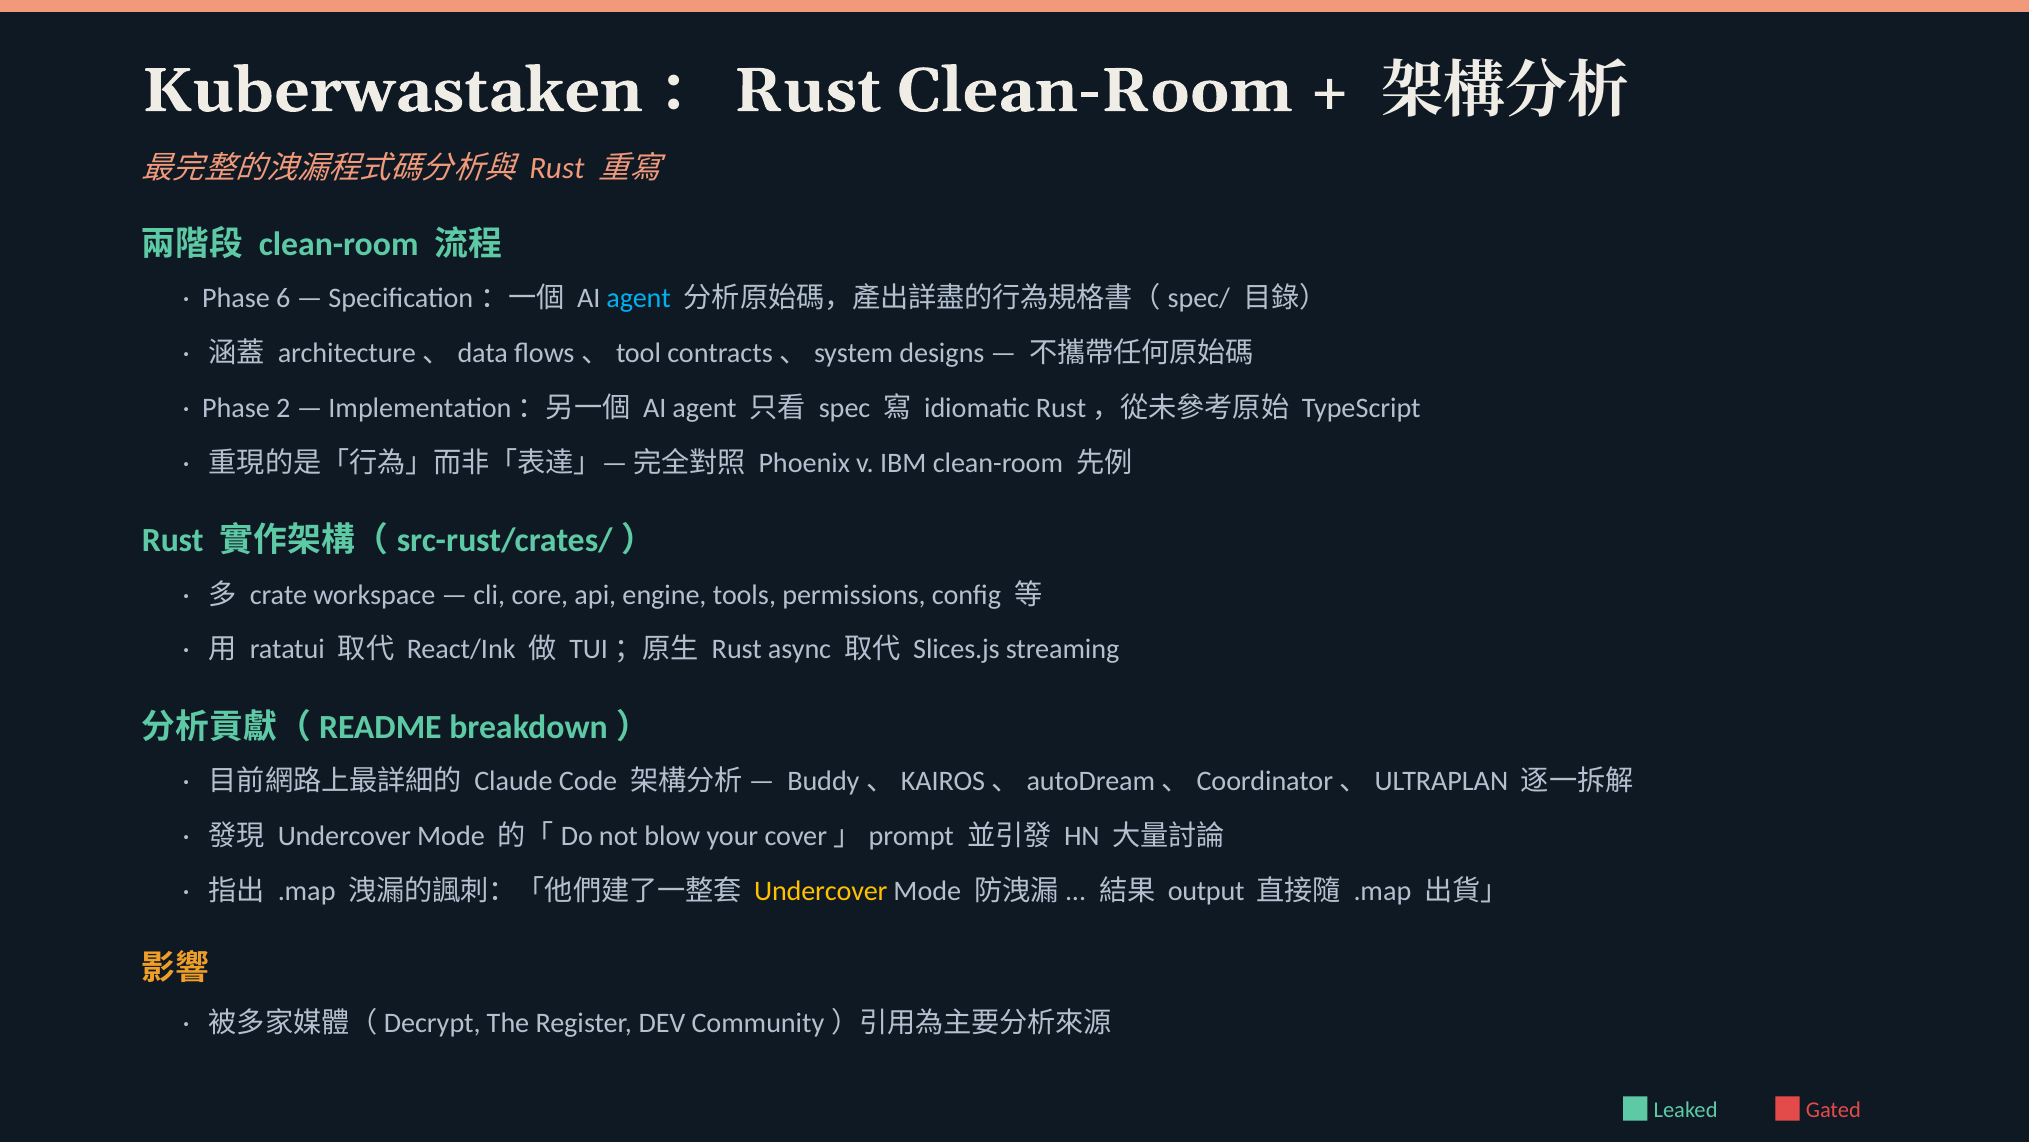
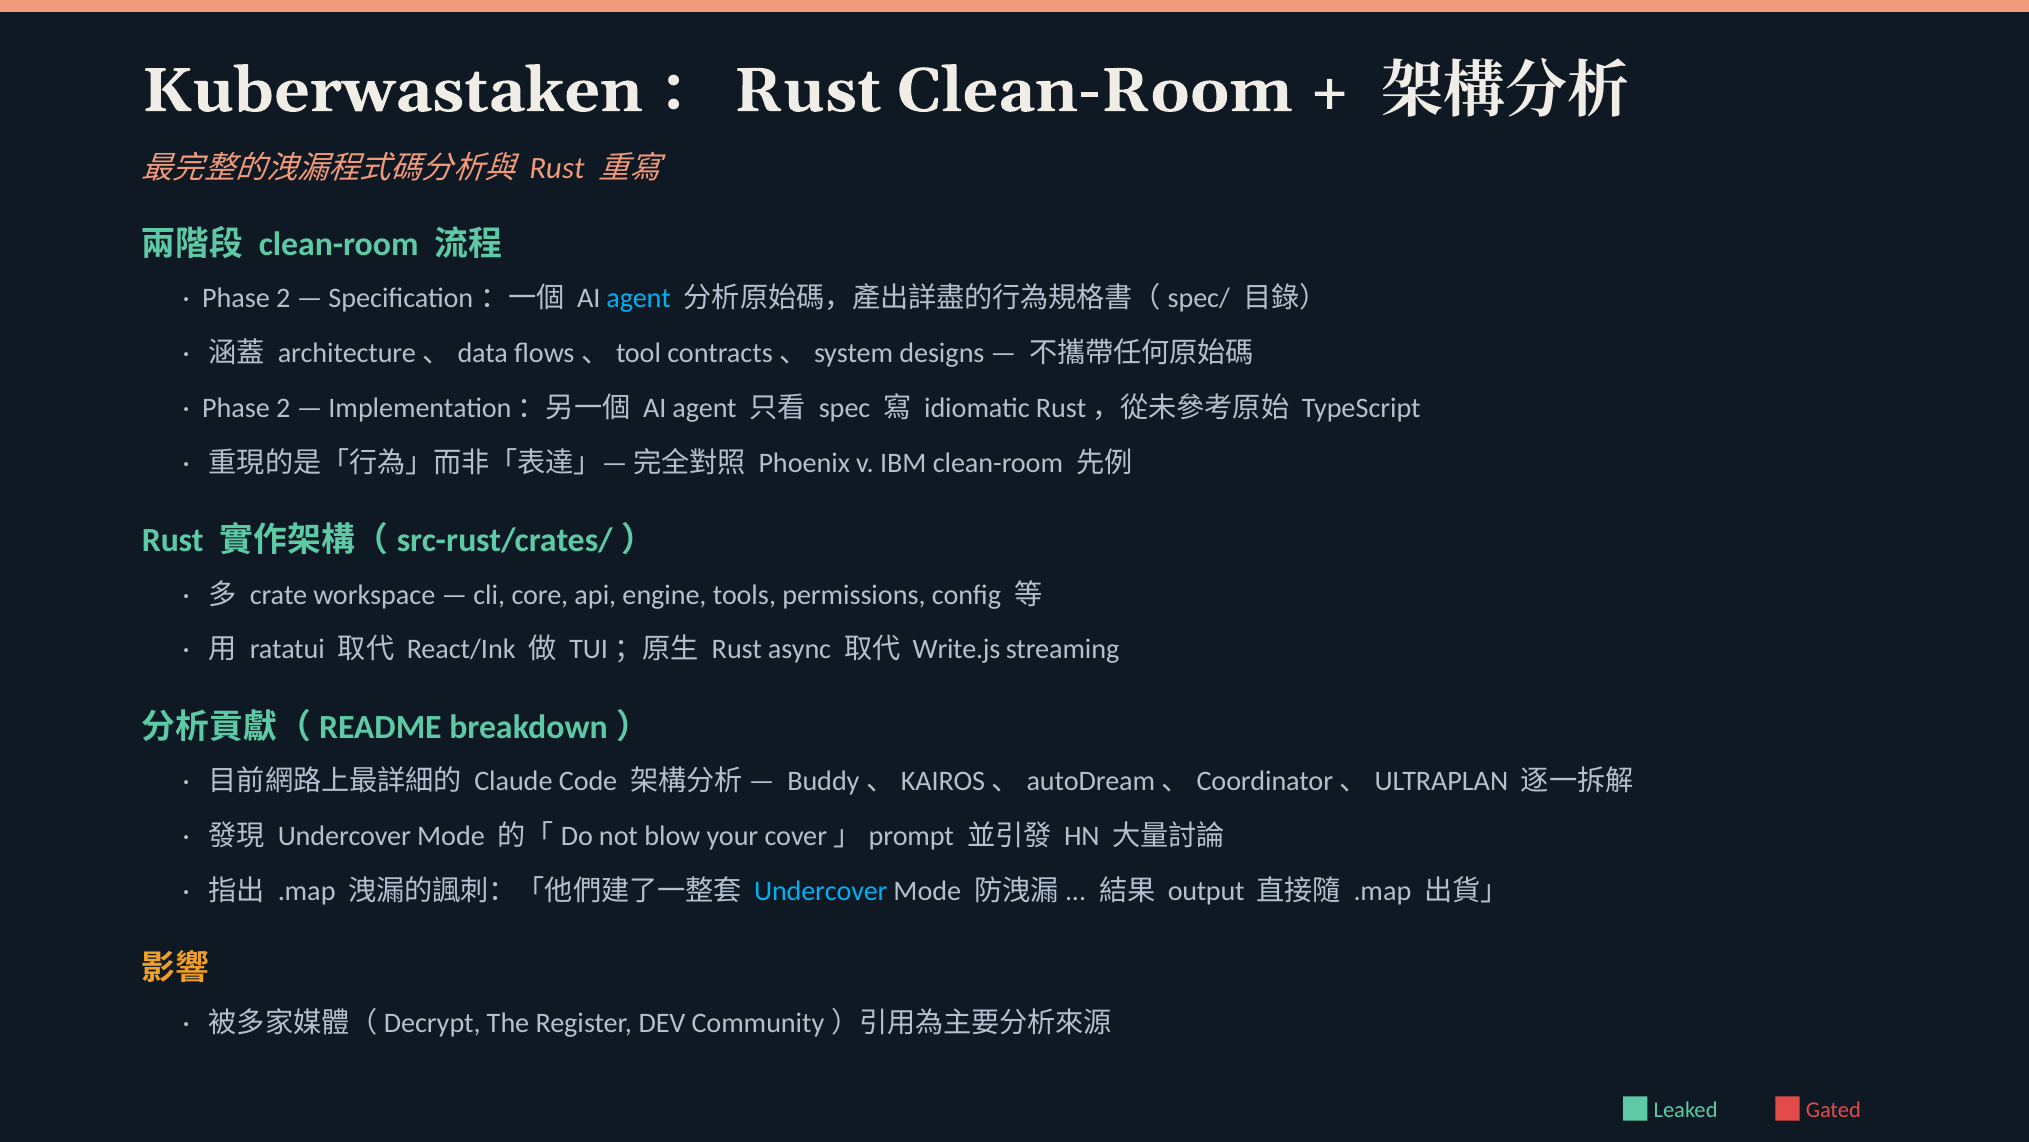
6 at (283, 298): 6 -> 2
Slices.js: Slices.js -> Write.js
Undercover at (821, 891) colour: yellow -> light blue
